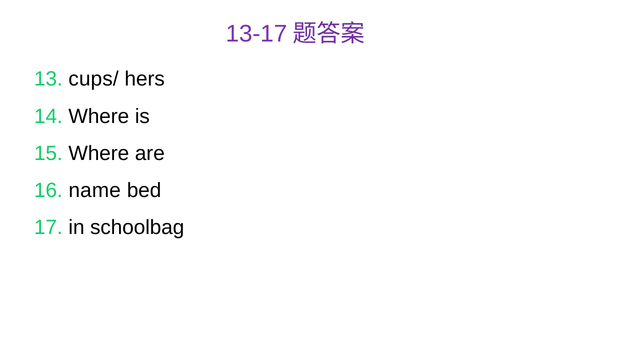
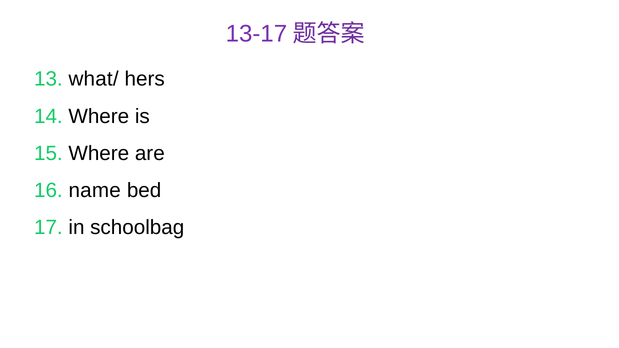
cups/: cups/ -> what/
